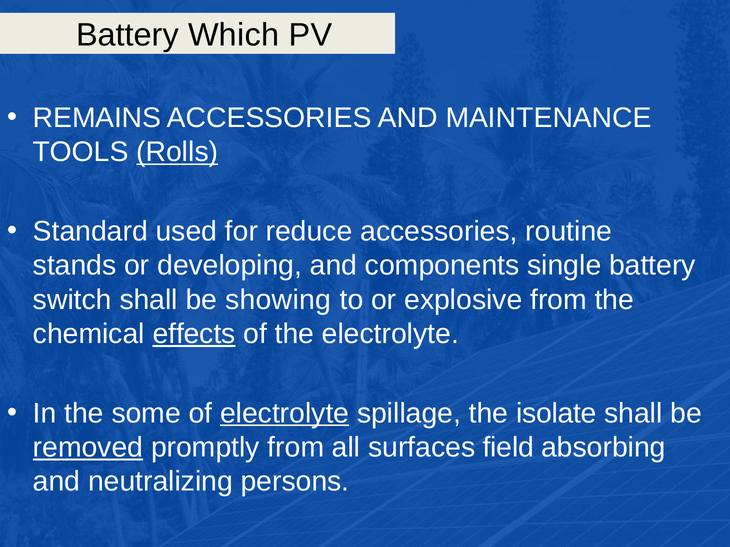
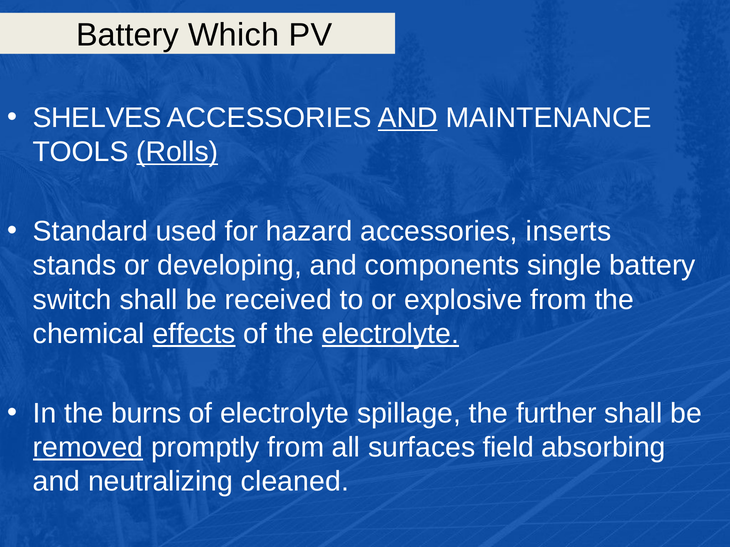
REMAINS: REMAINS -> SHELVES
AND at (408, 118) underline: none -> present
reduce: reduce -> hazard
routine: routine -> inserts
showing: showing -> received
electrolyte at (390, 334) underline: none -> present
some: some -> burns
electrolyte at (285, 414) underline: present -> none
isolate: isolate -> further
persons: persons -> cleaned
